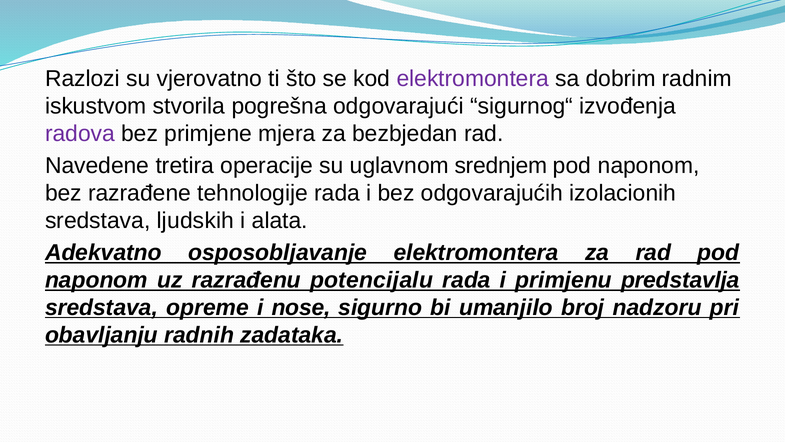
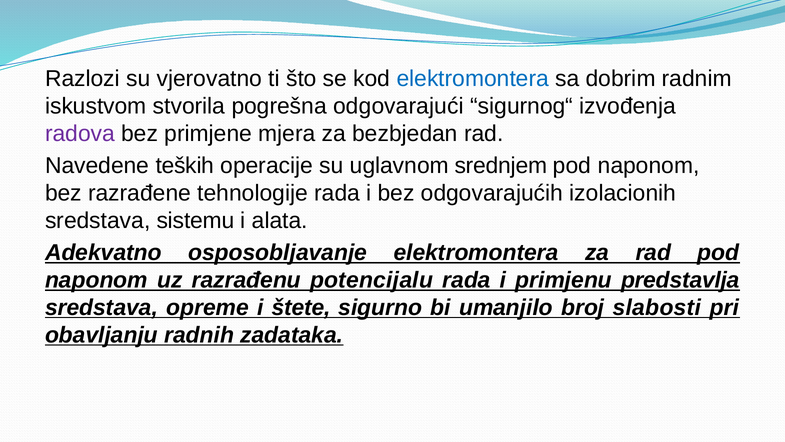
elektromontera at (473, 79) colour: purple -> blue
tretira: tretira -> teških
ljudskih: ljudskih -> sistemu
nose: nose -> štete
nadzoru: nadzoru -> slabosti
